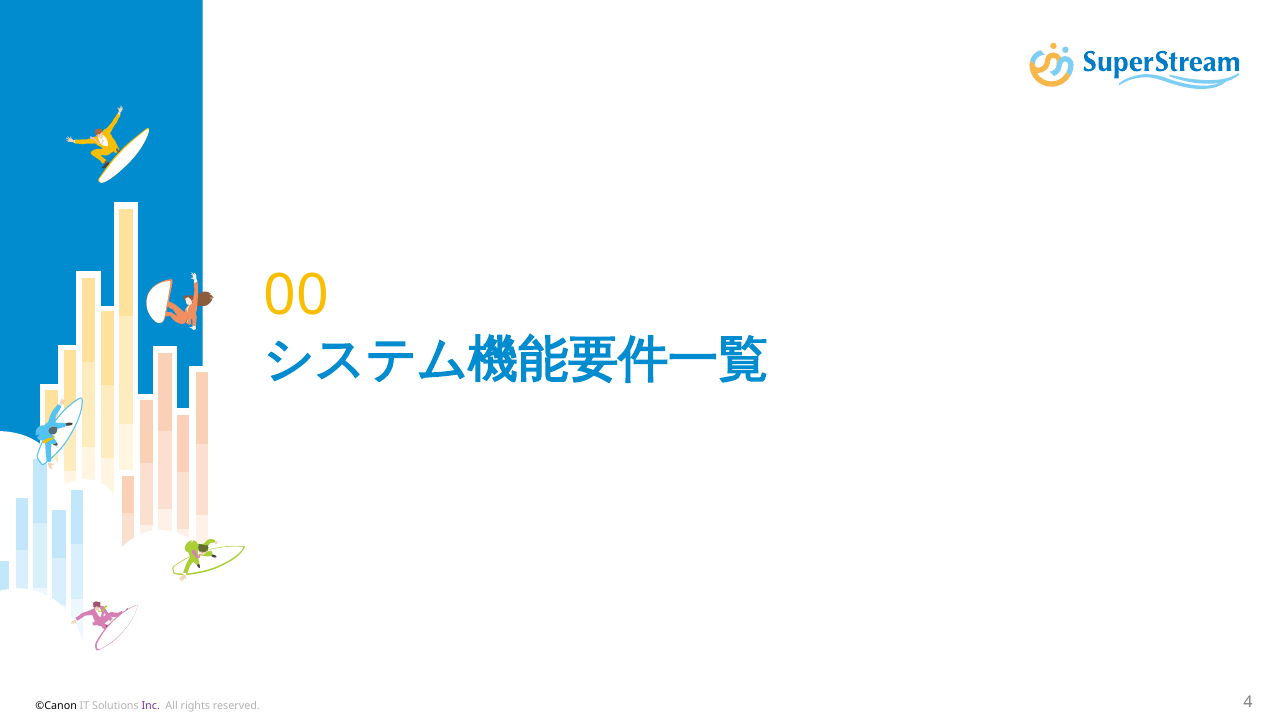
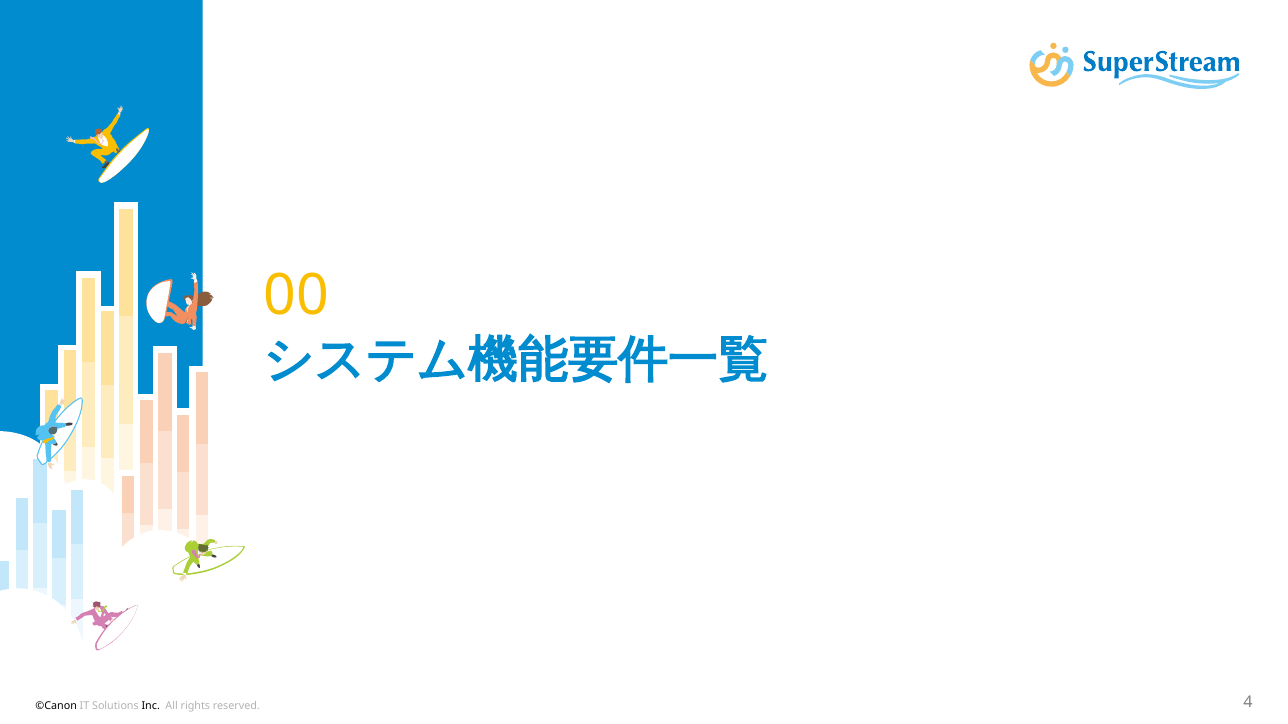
Inc colour: purple -> black
